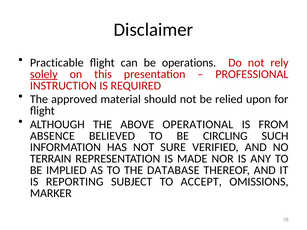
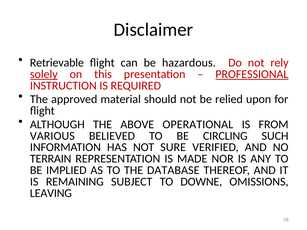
Practicable: Practicable -> Retrievable
operations: operations -> hazardous
PROFESSIONAL underline: none -> present
ABSENCE: ABSENCE -> VARIOUS
REPORTING: REPORTING -> REMAINING
ACCEPT: ACCEPT -> DOWNE
MARKER: MARKER -> LEAVING
